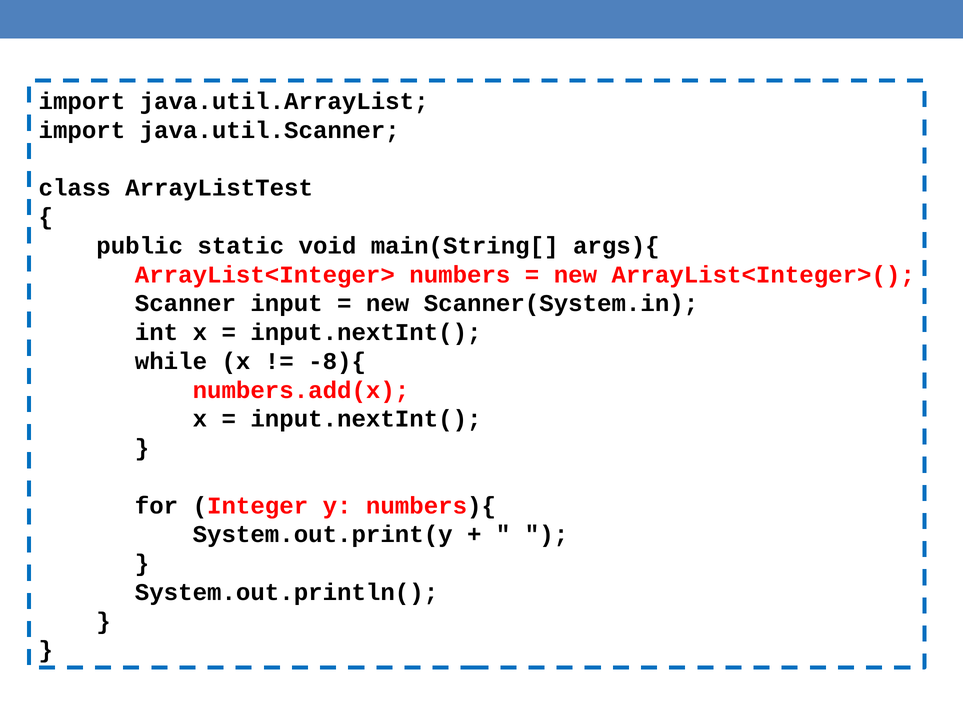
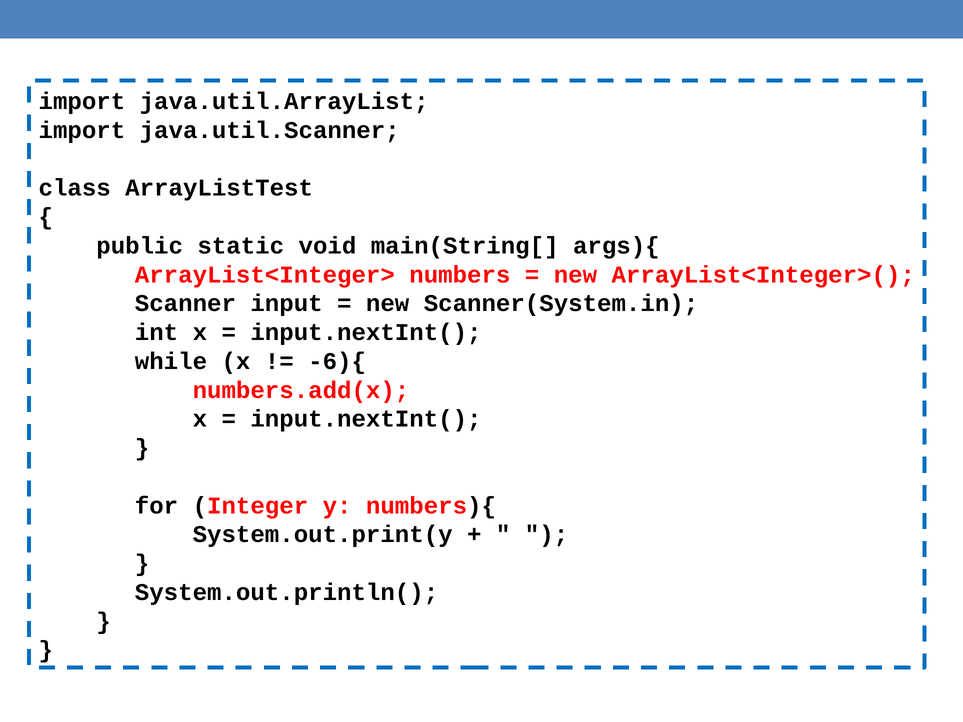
-8){: -8){ -> -6){
